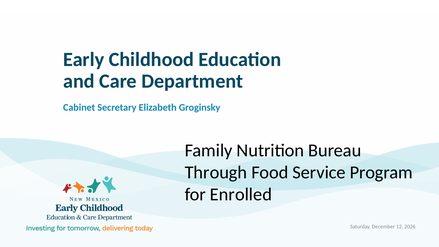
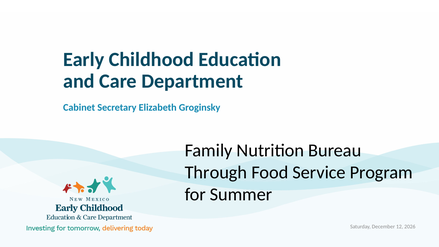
Enrolled: Enrolled -> Summer
